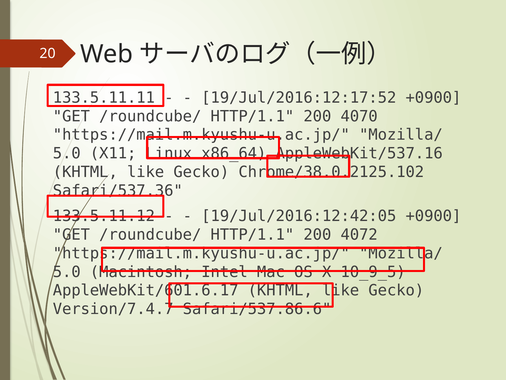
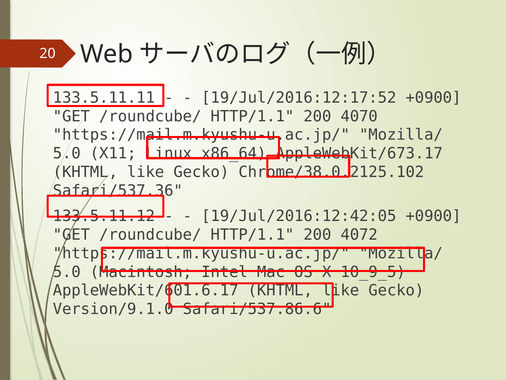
AppleWebKit/537.16: AppleWebKit/537.16 -> AppleWebKit/673.17
Version/7.4.7: Version/7.4.7 -> Version/9.1.0
